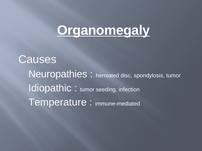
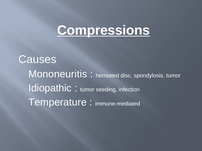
Organomegaly: Organomegaly -> Compressions
Neuropathies: Neuropathies -> Mononeuritis
